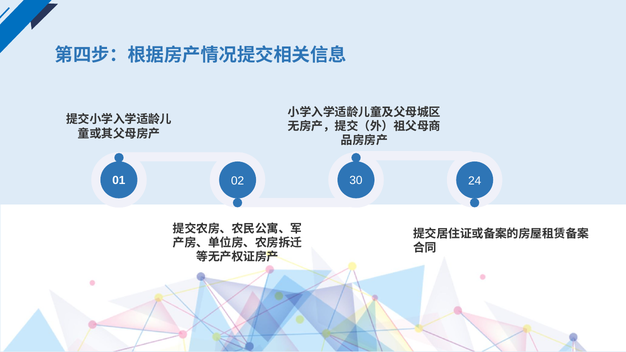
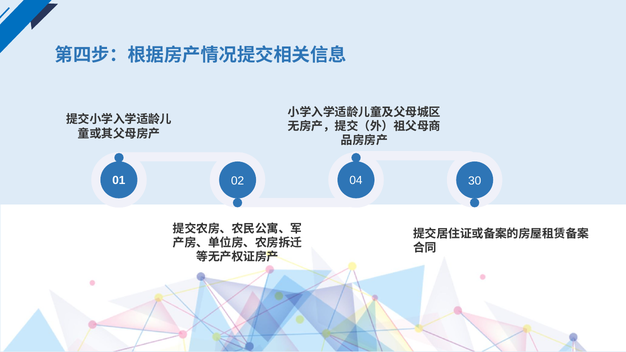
30: 30 -> 04
24: 24 -> 30
